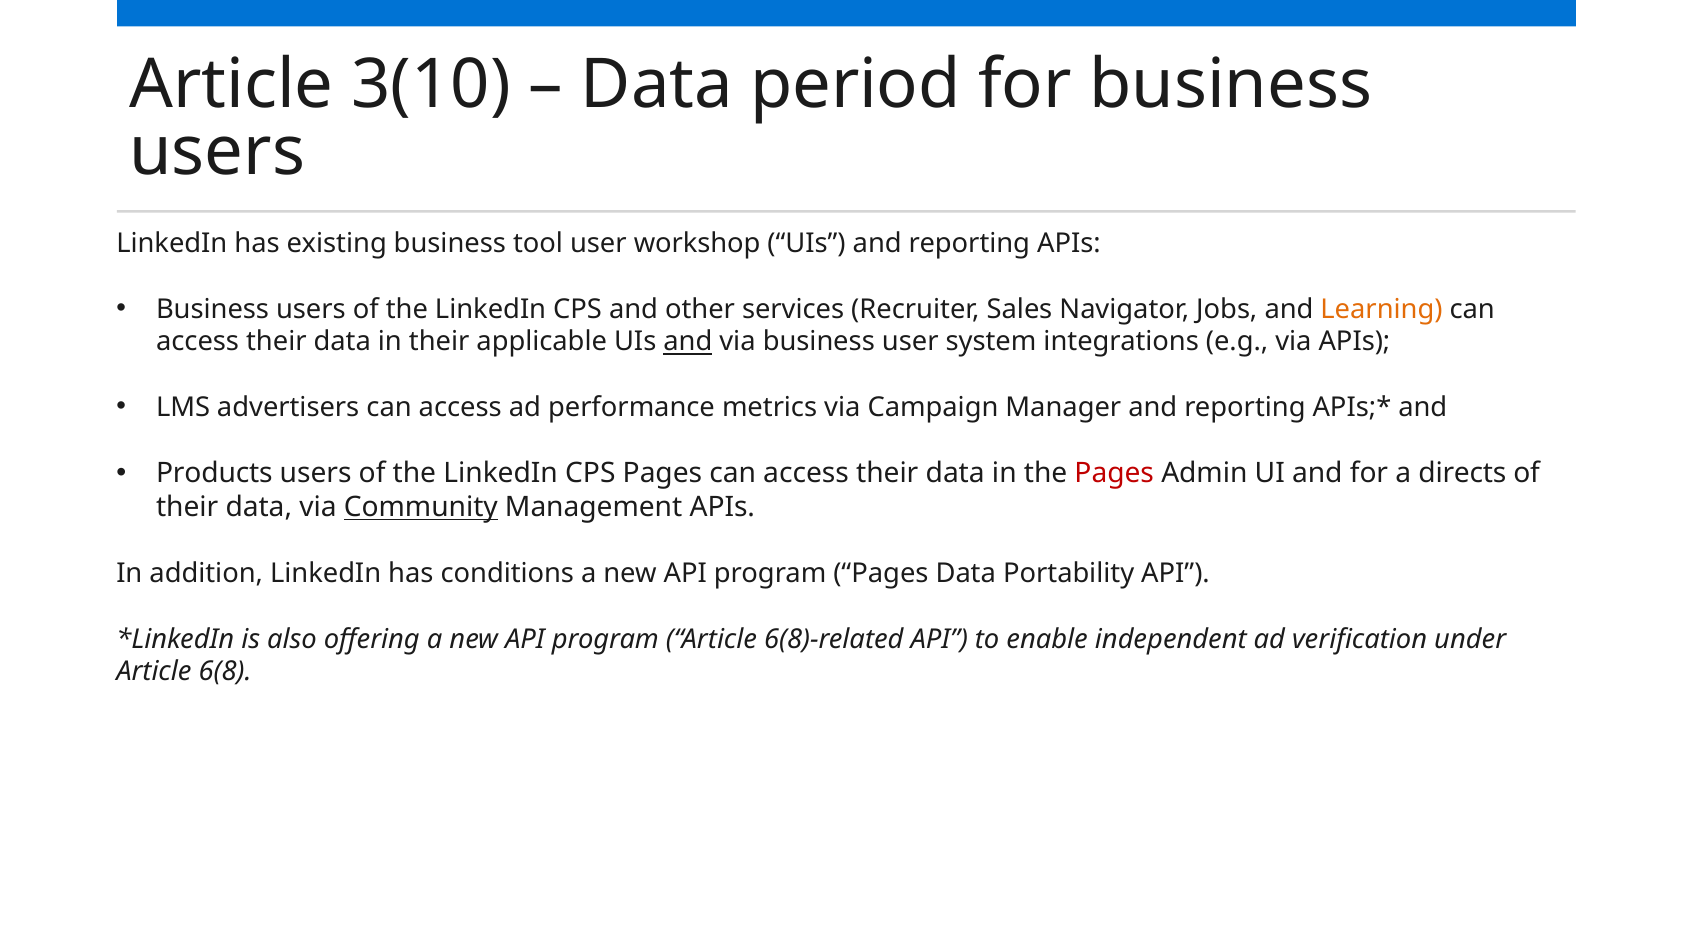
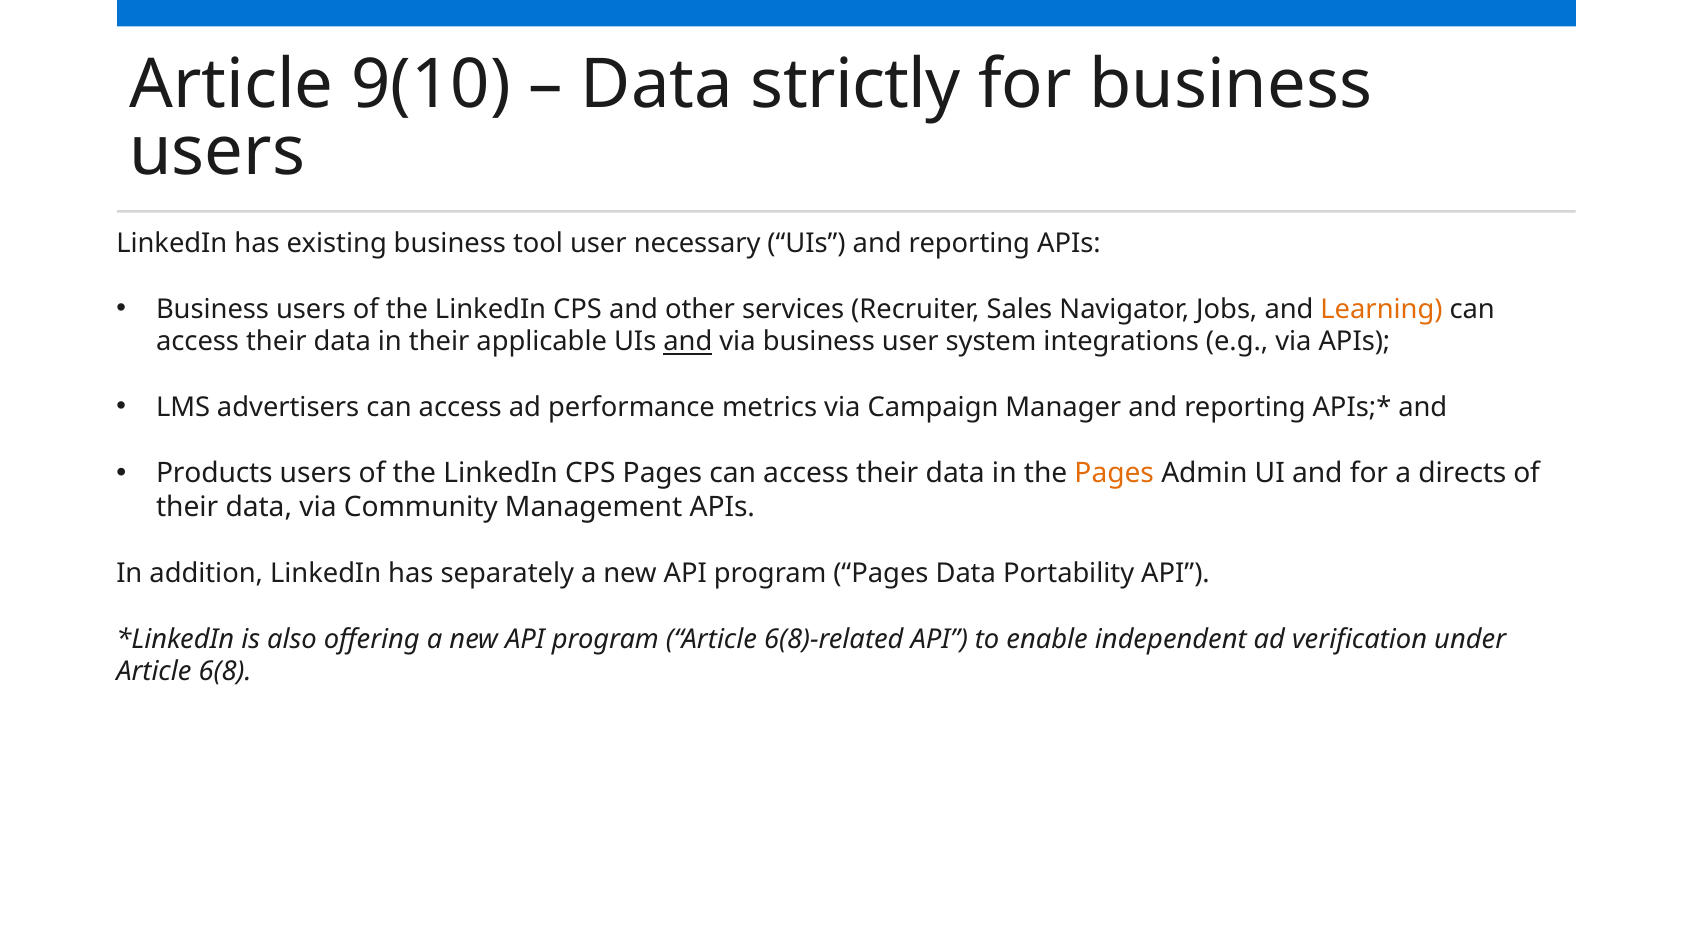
3(10: 3(10 -> 9(10
period: period -> strictly
workshop: workshop -> necessary
Pages at (1114, 474) colour: red -> orange
Community underline: present -> none
conditions: conditions -> separately
